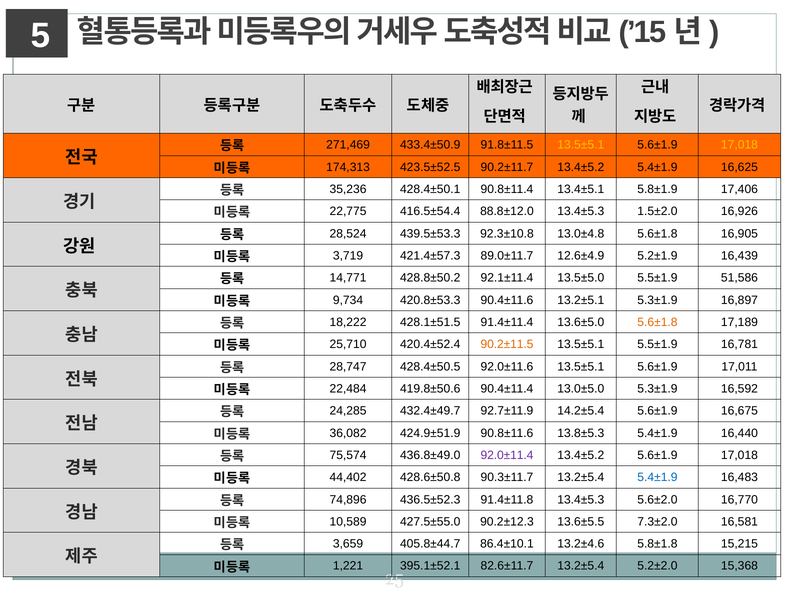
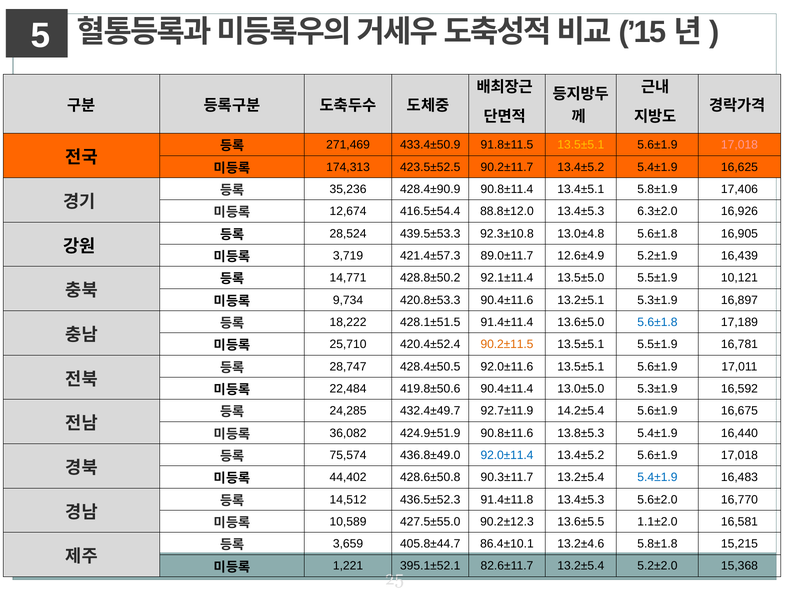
17,018 at (739, 145) colour: yellow -> pink
428.4±50.1: 428.4±50.1 -> 428.4±90.9
22,775: 22,775 -> 12,674
1.5±2.0: 1.5±2.0 -> 6.3±2.0
51,586: 51,586 -> 10,121
5.6±1.8 at (657, 322) colour: orange -> blue
92.0±11.4 colour: purple -> blue
74,896: 74,896 -> 14,512
7.3±2.0: 7.3±2.0 -> 1.1±2.0
